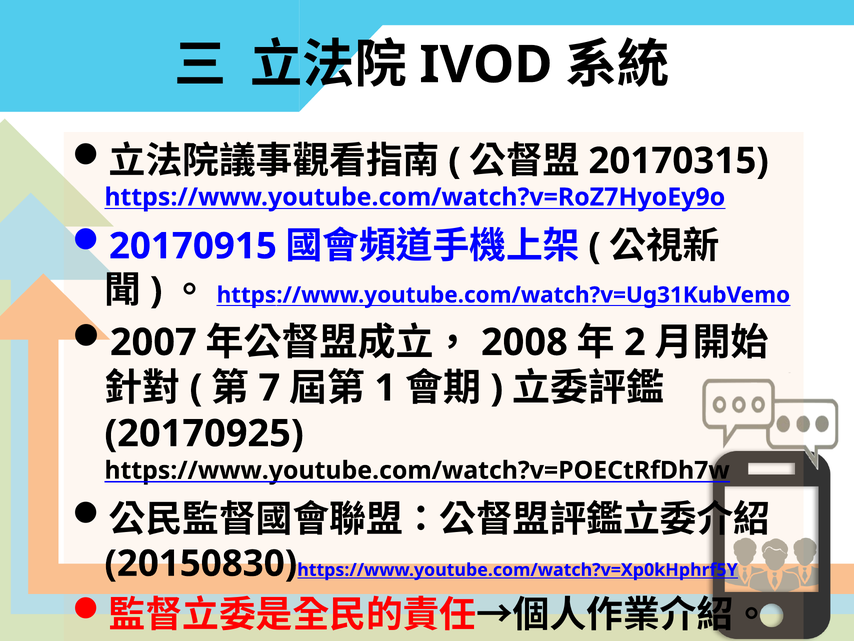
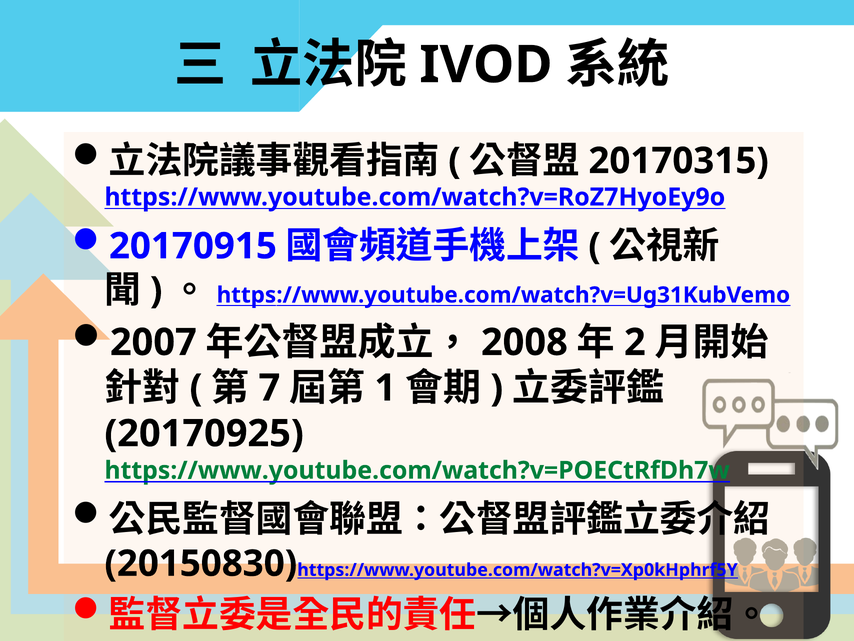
https://www.youtube.com/watch?v=POECtRfDh7w colour: black -> green
